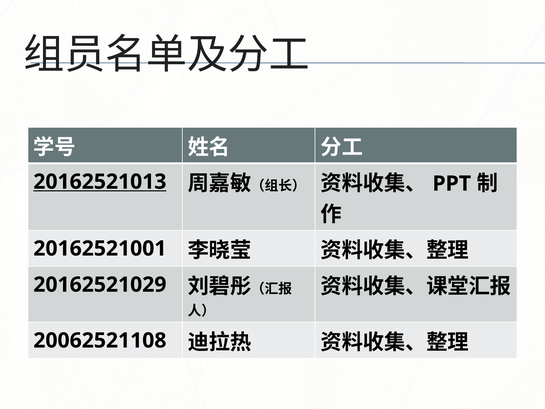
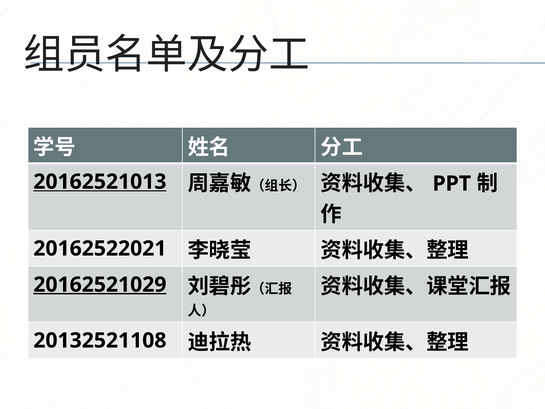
20162521001: 20162521001 -> 20162522021
20162521029 underline: none -> present
20062521108: 20062521108 -> 20132521108
